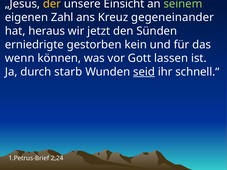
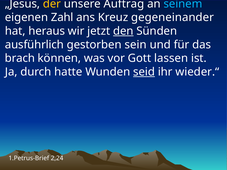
Einsicht: Einsicht -> Auftrag
seinem colour: light green -> light blue
den underline: none -> present
erniedrigte: erniedrigte -> ausführlich
kein: kein -> sein
wenn: wenn -> brach
starb: starb -> hatte
schnell.“: schnell.“ -> wieder.“
